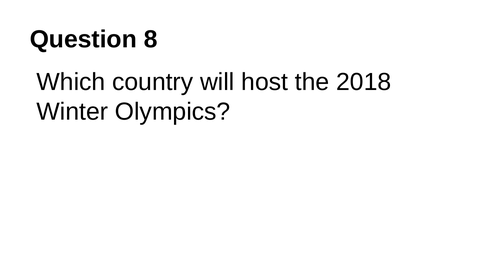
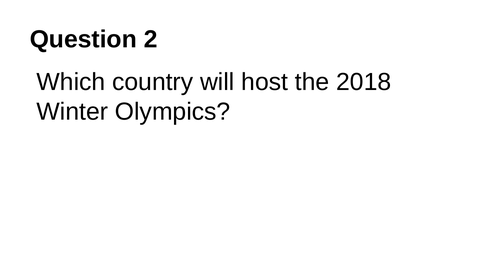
8: 8 -> 2
